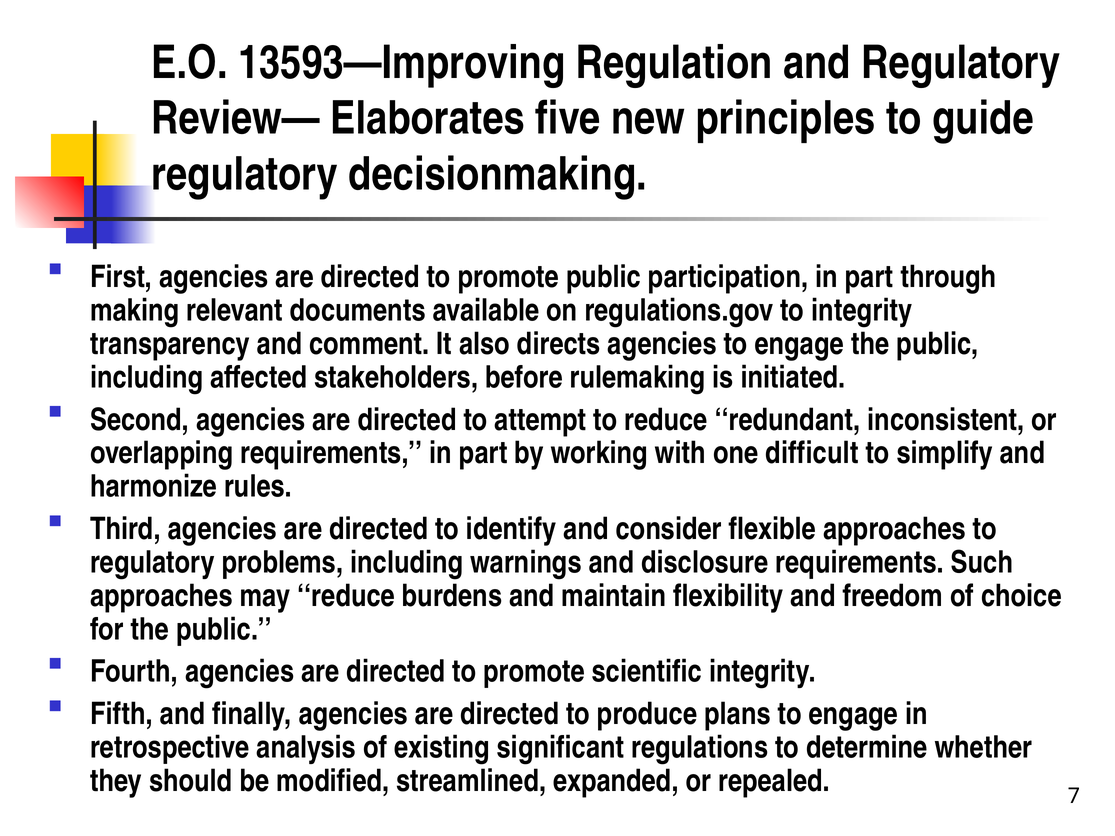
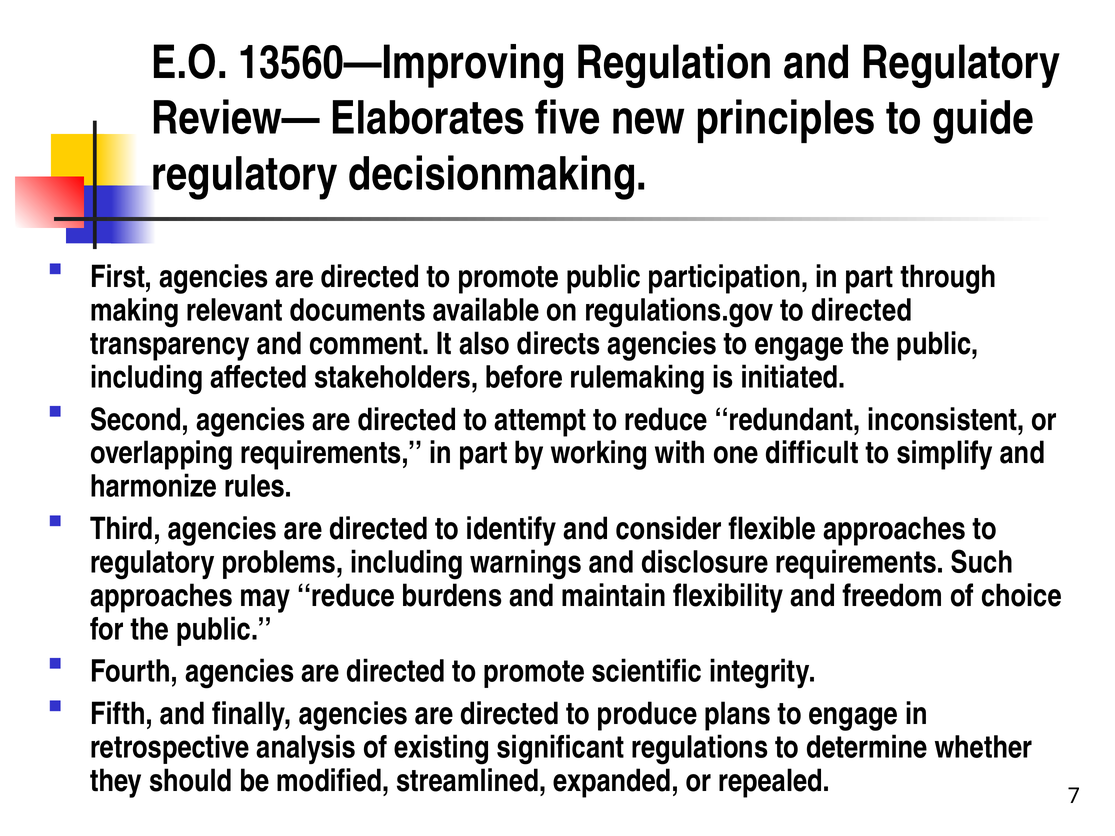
13593—Improving: 13593—Improving -> 13560—Improving
to integrity: integrity -> directed
